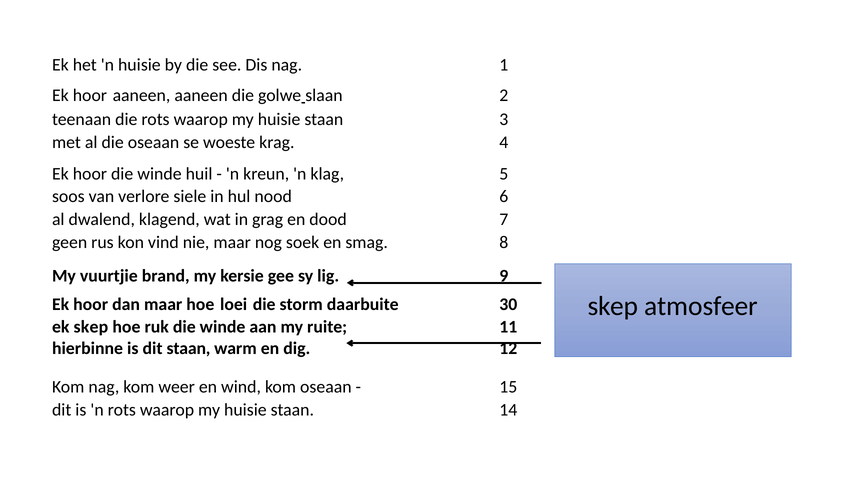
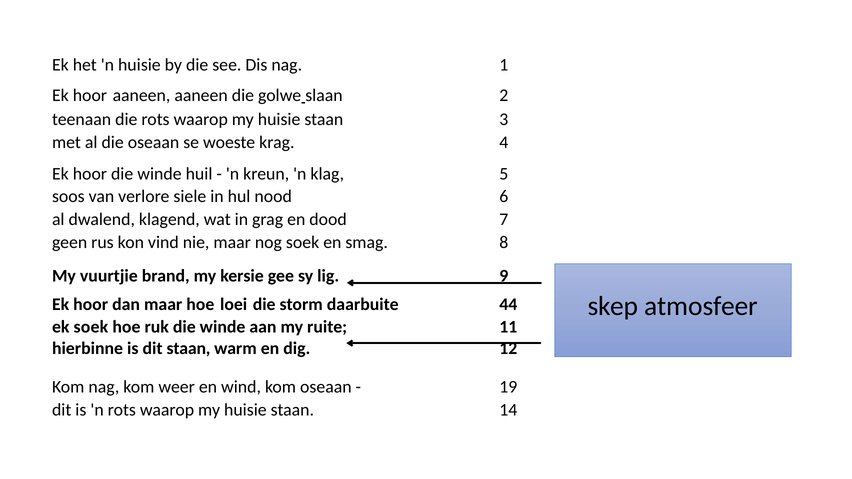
30: 30 -> 44
ek skep: skep -> soek
15: 15 -> 19
